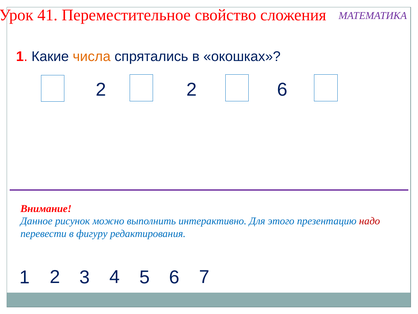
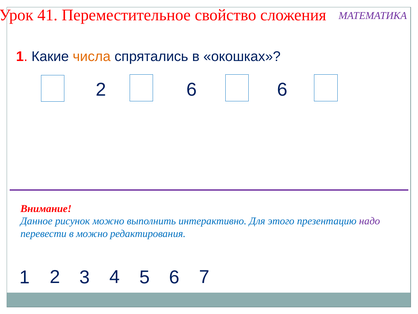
2 2: 2 -> 6
надо colour: red -> purple
в фигуру: фигуру -> можно
